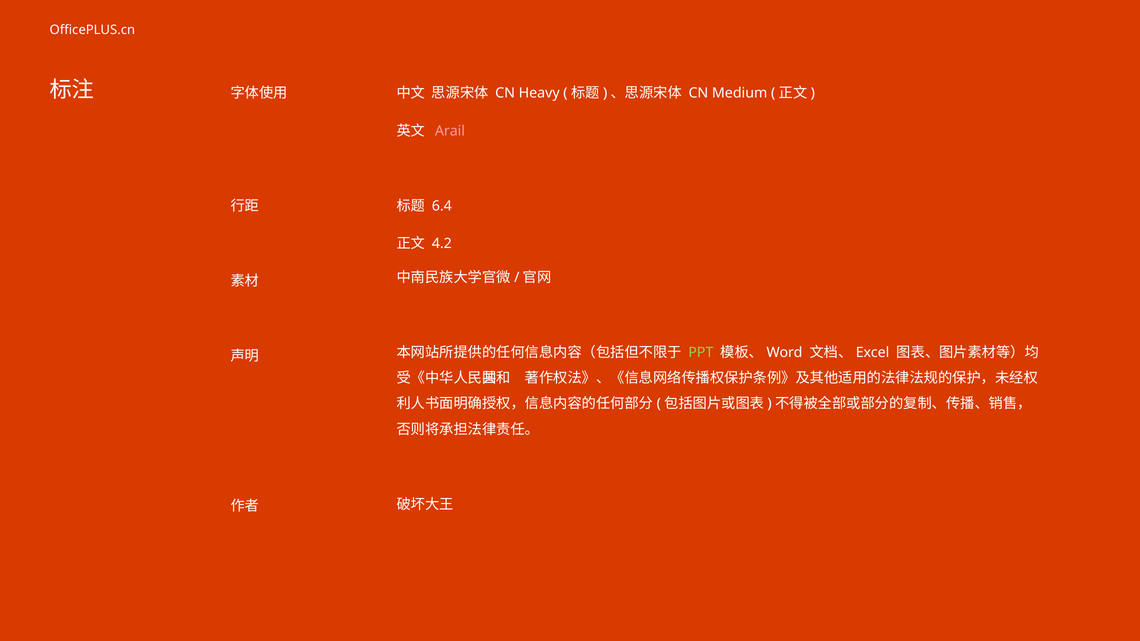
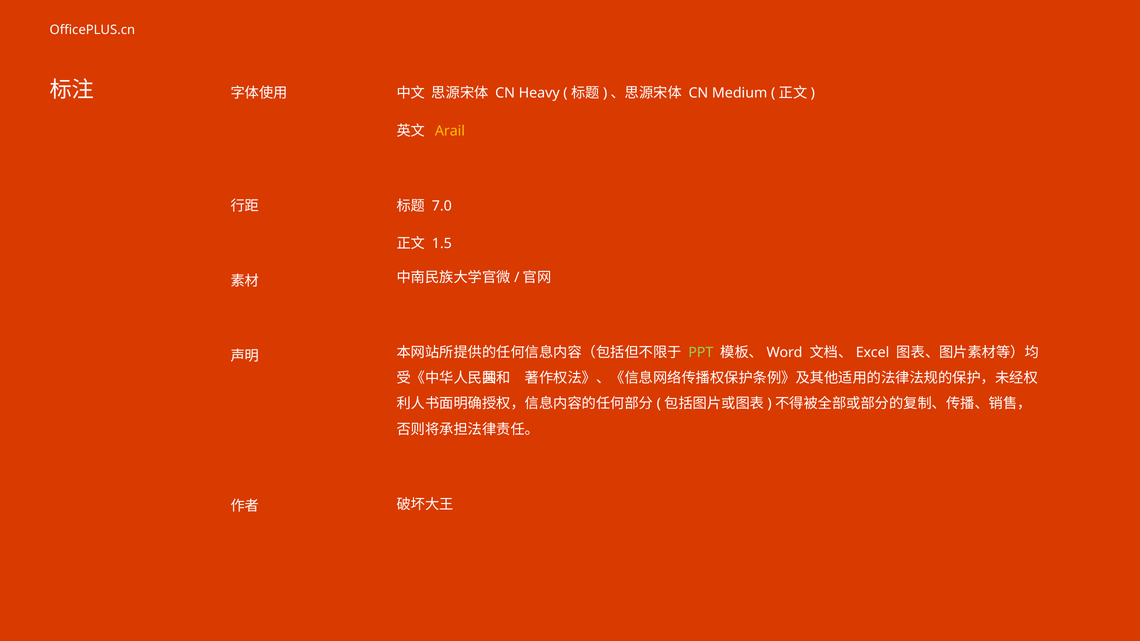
Arail colour: pink -> yellow
6.4: 6.4 -> 7.0
4.2: 4.2 -> 1.5
